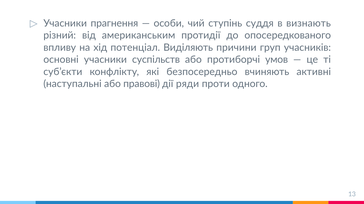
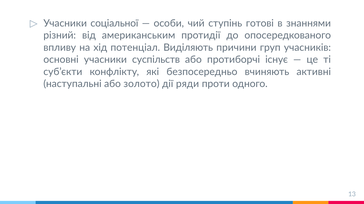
прагнення: прагнення -> соціальної
суддя: суддя -> готові
визнають: визнають -> знаннями
умов: умов -> існує
правові: правові -> золото
